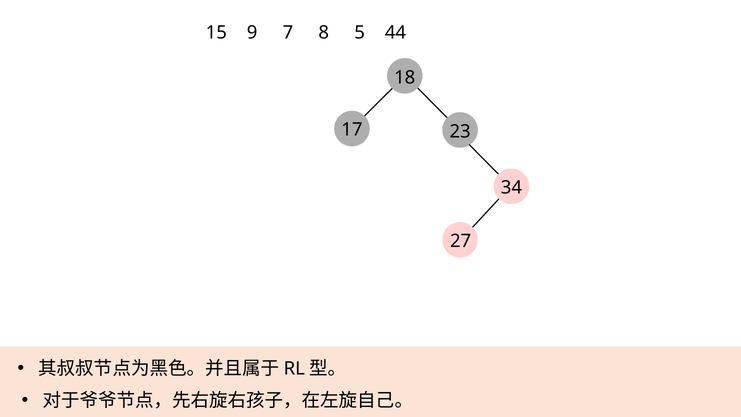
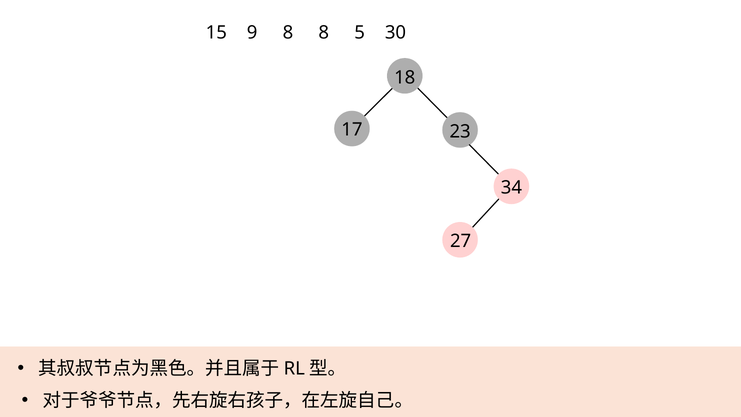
9 7: 7 -> 8
44: 44 -> 30
